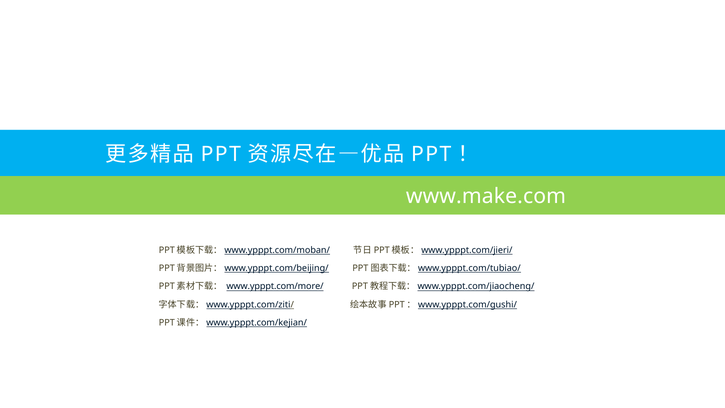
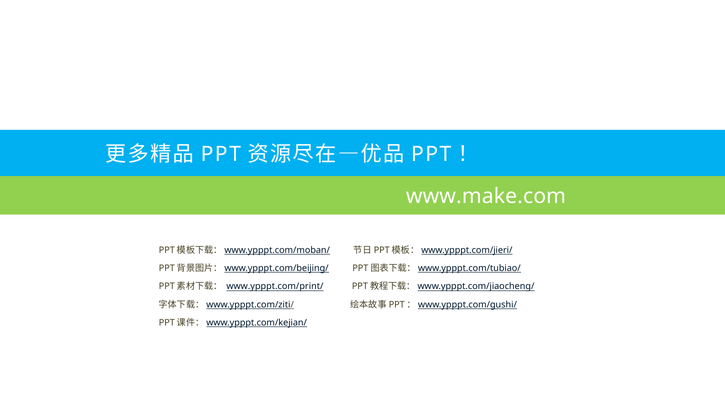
www.ypppt.com/more/: www.ypppt.com/more/ -> www.ypppt.com/print/
